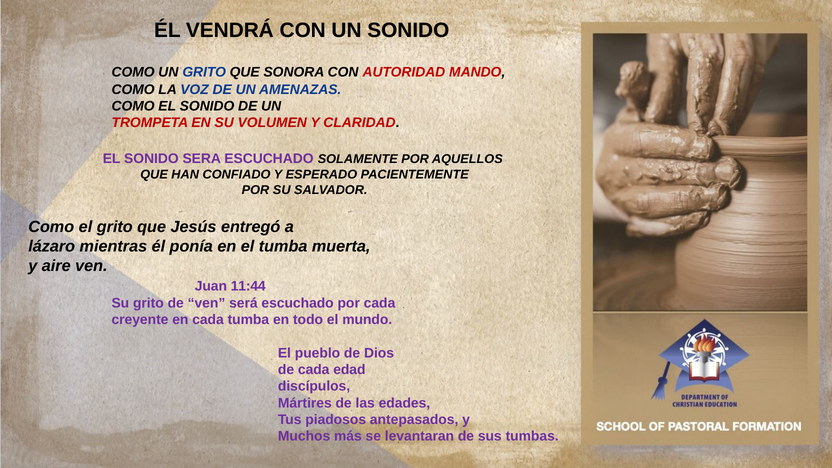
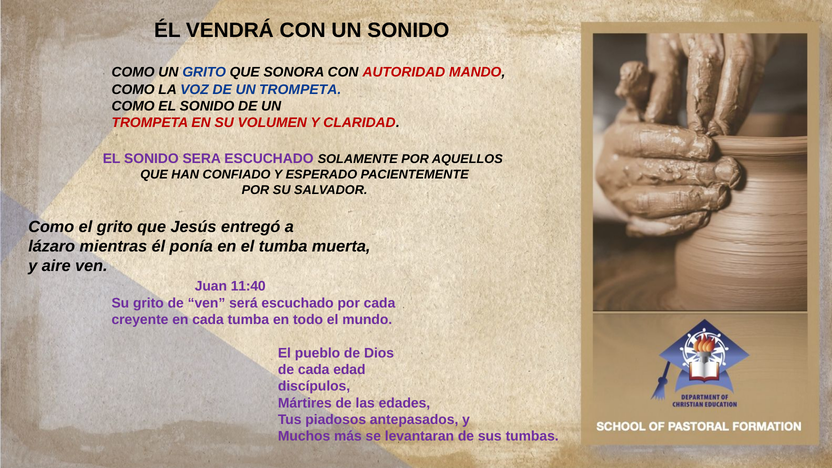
VOZ DE UN AMENAZAS: AMENAZAS -> TROMPETA
11:44: 11:44 -> 11:40
